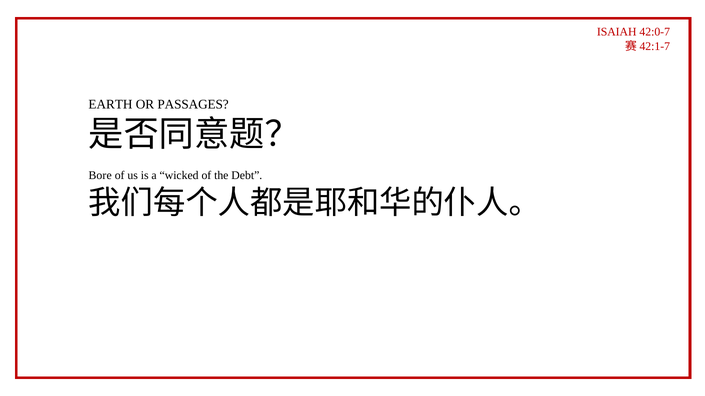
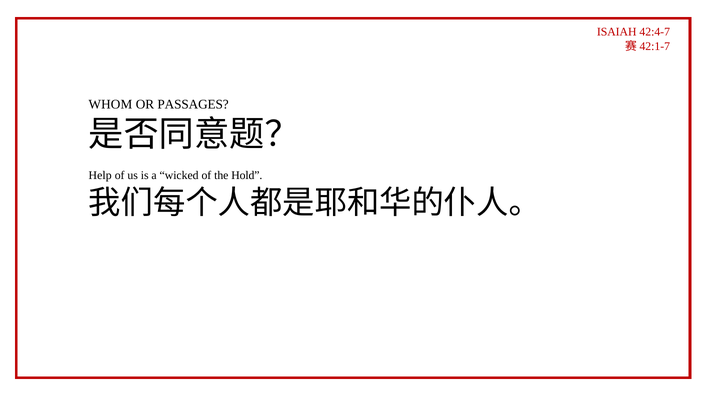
42:0-7: 42:0-7 -> 42:4-7
EARTH: EARTH -> WHOM
Bore: Bore -> Help
Debt: Debt -> Hold
